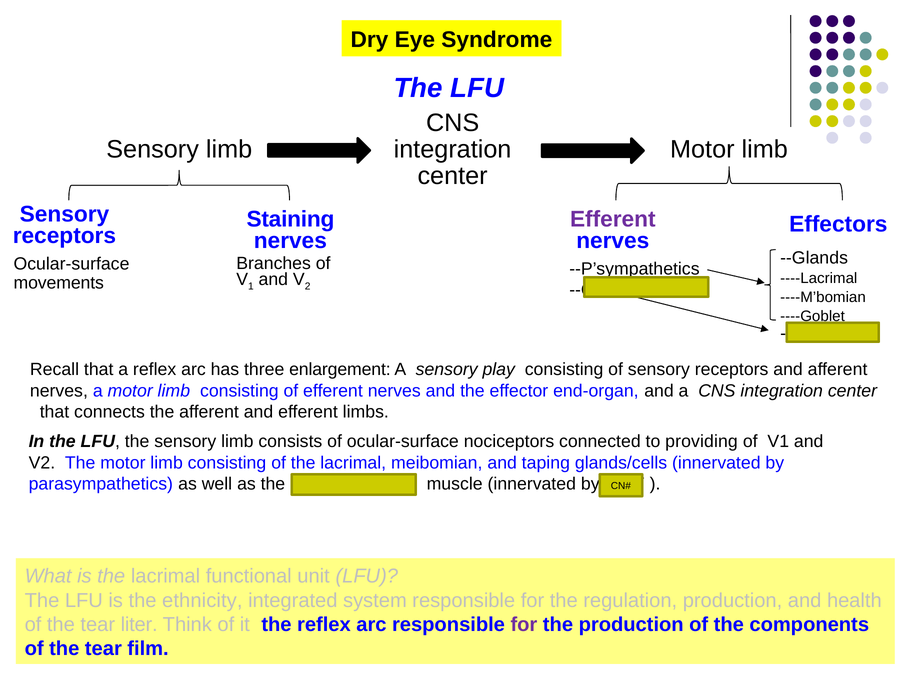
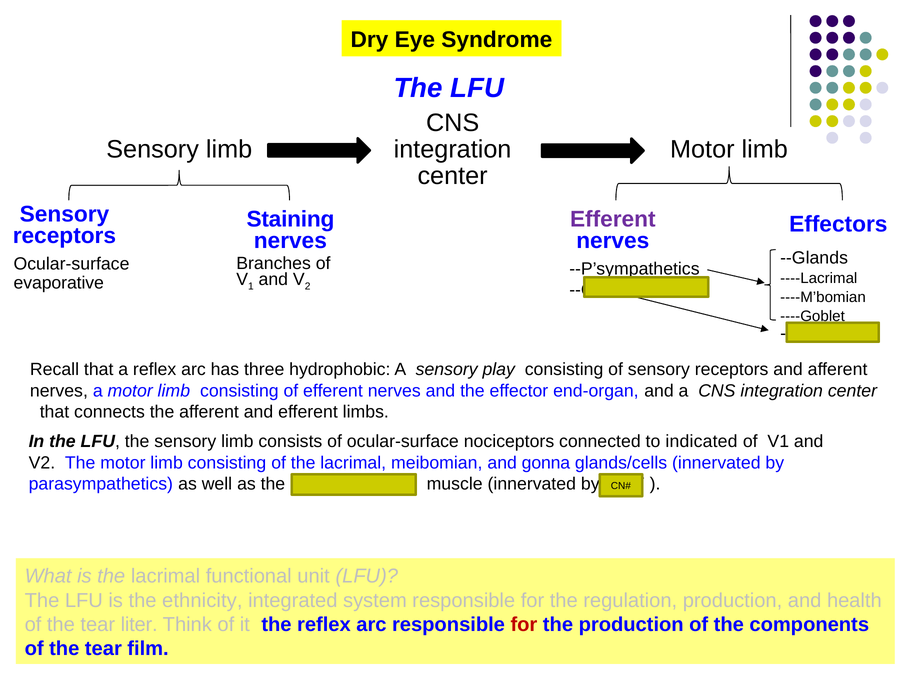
movements: movements -> evaporative
enlargement: enlargement -> hydrophobic
providing: providing -> indicated
taping: taping -> gonna
for at (524, 625) colour: purple -> red
